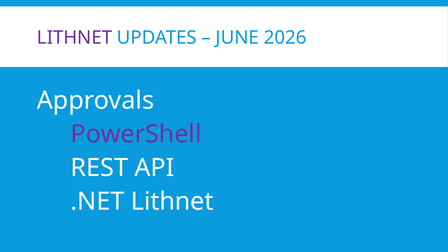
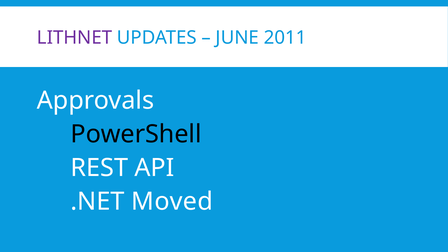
2026: 2026 -> 2011
PowerShell colour: purple -> black
.NET Lithnet: Lithnet -> Moved
